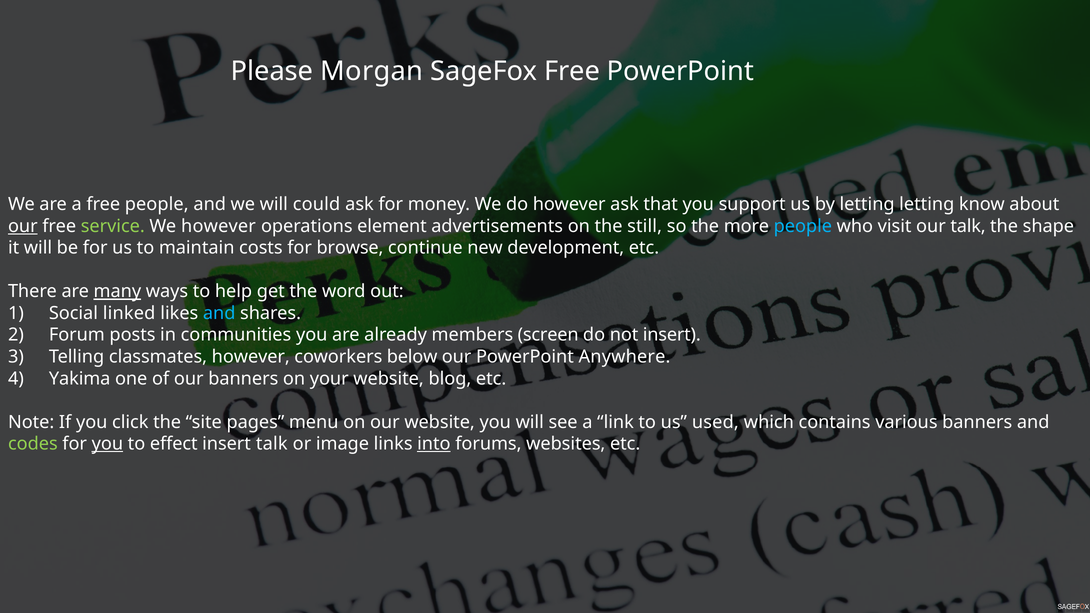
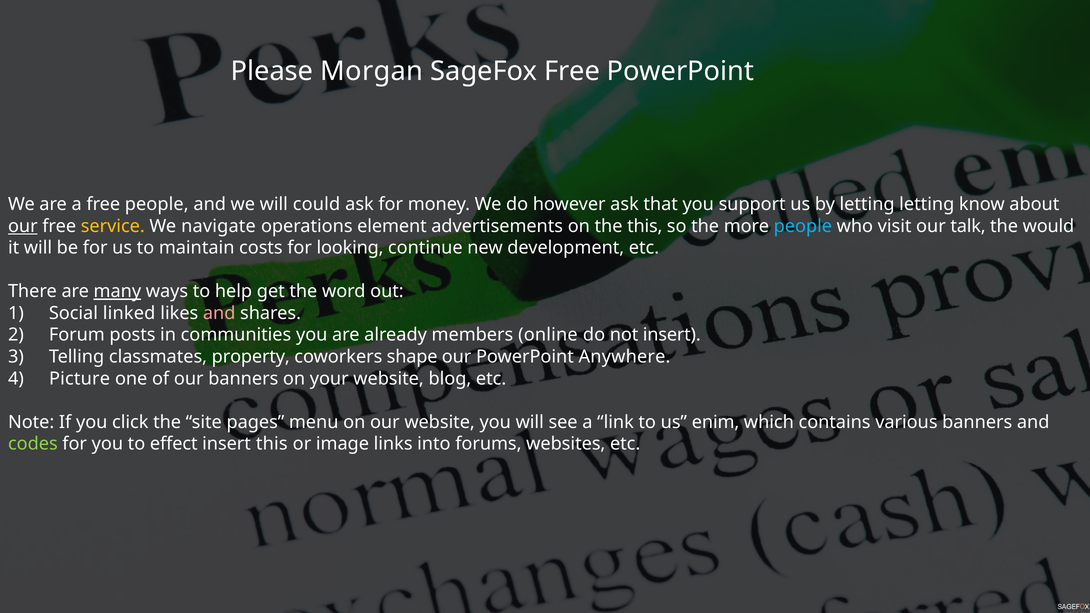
service colour: light green -> yellow
We however: however -> navigate
the still: still -> this
shape: shape -> would
browse: browse -> looking
and at (219, 313) colour: light blue -> pink
screen: screen -> online
classmates however: however -> property
below: below -> shape
Yakima: Yakima -> Picture
used: used -> enim
you at (107, 444) underline: present -> none
insert talk: talk -> this
into underline: present -> none
